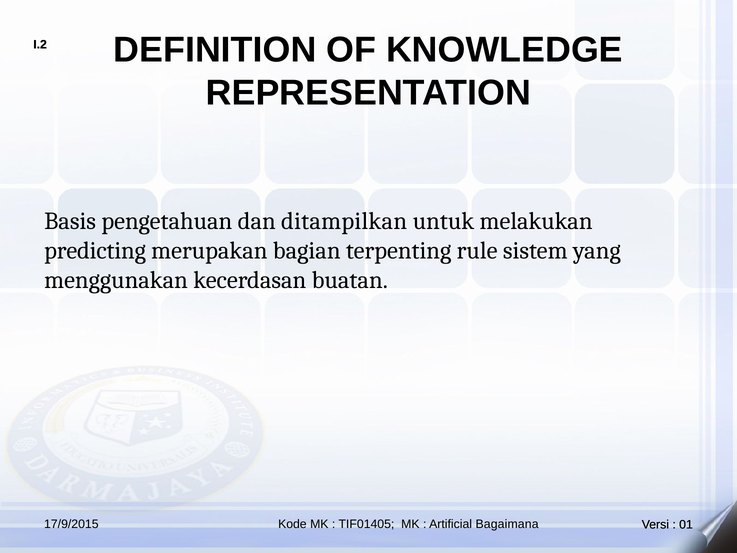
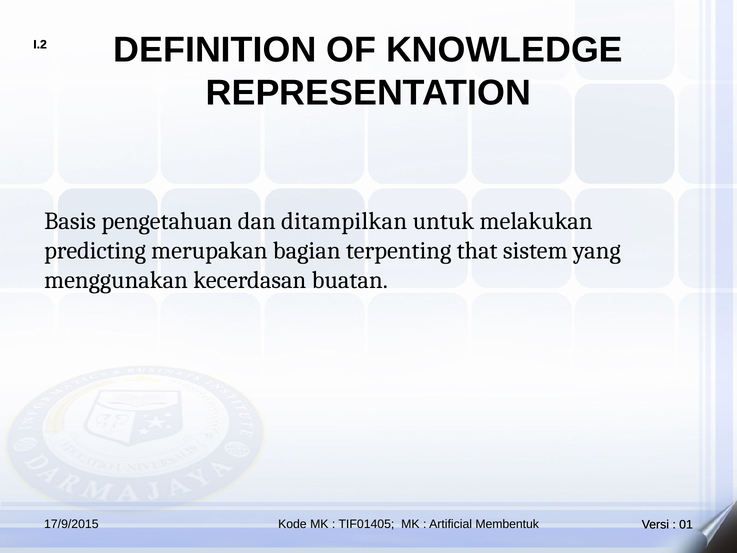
rule: rule -> that
Bagaimana: Bagaimana -> Membentuk
